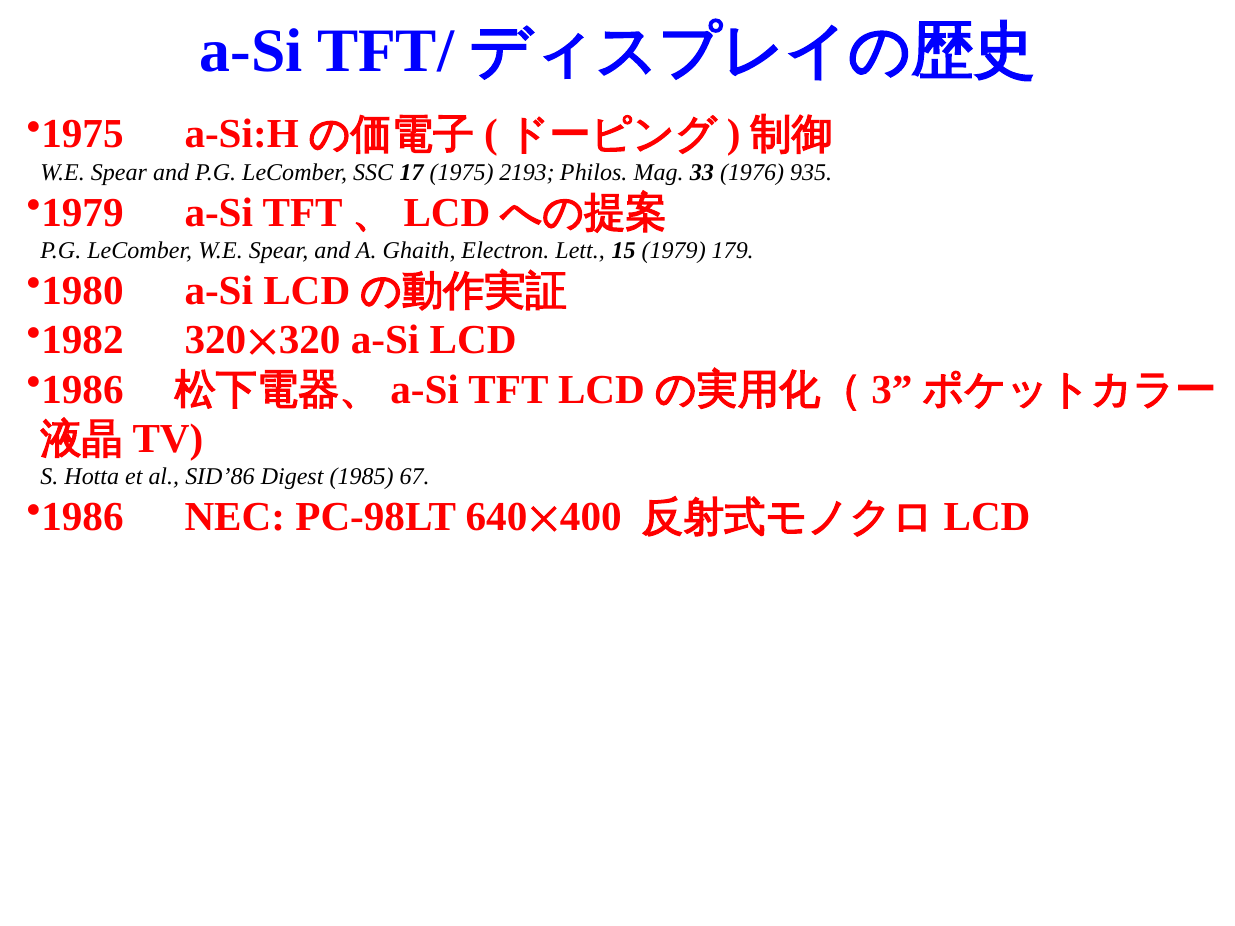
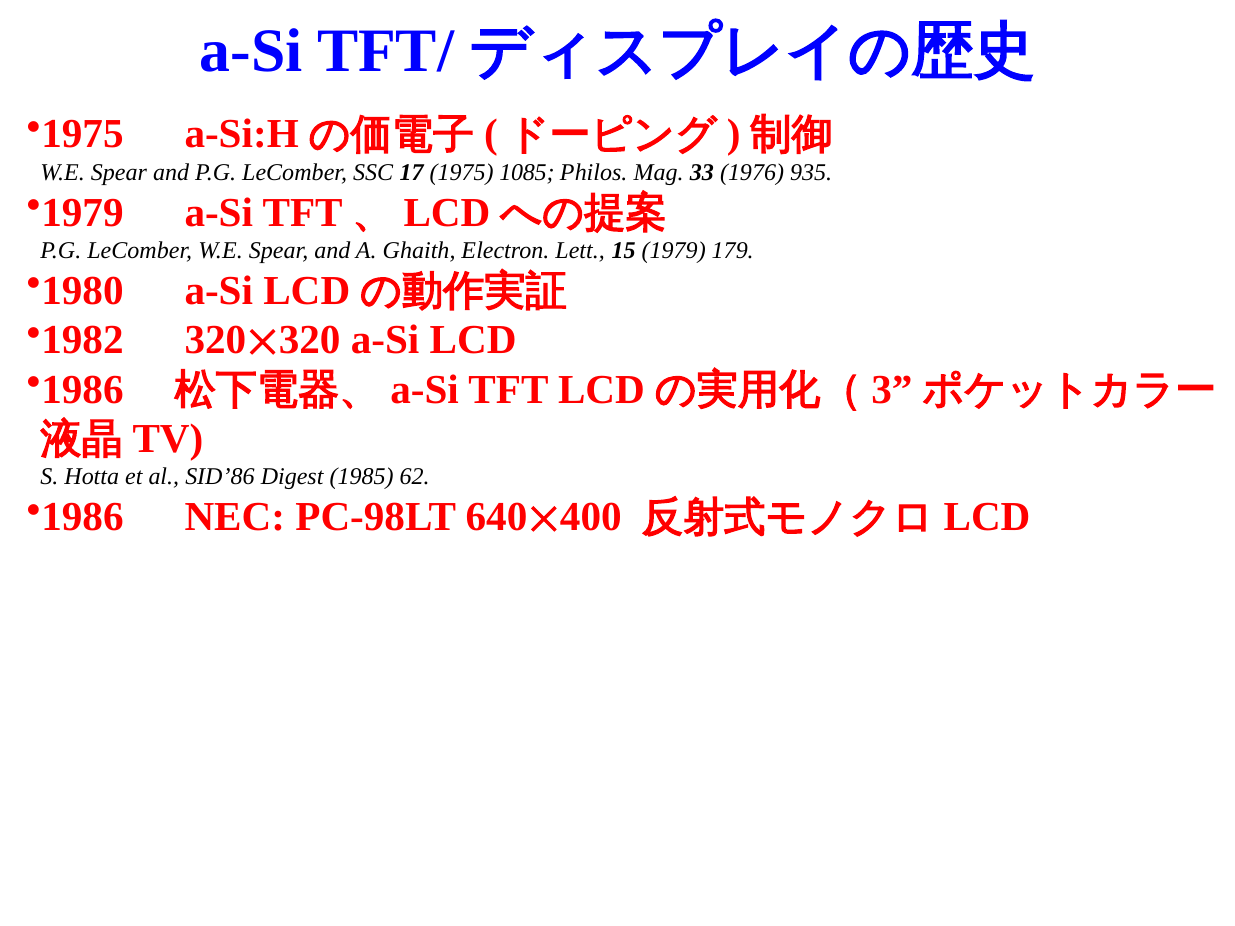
2193: 2193 -> 1085
67: 67 -> 62
